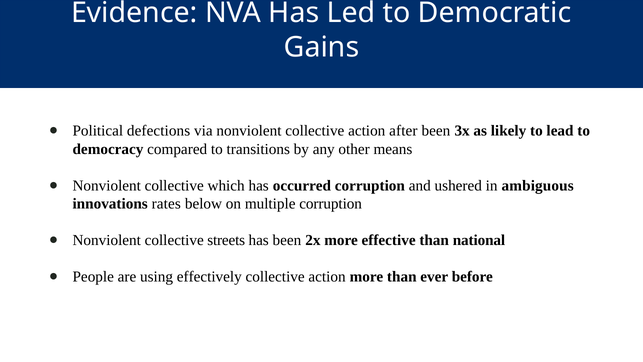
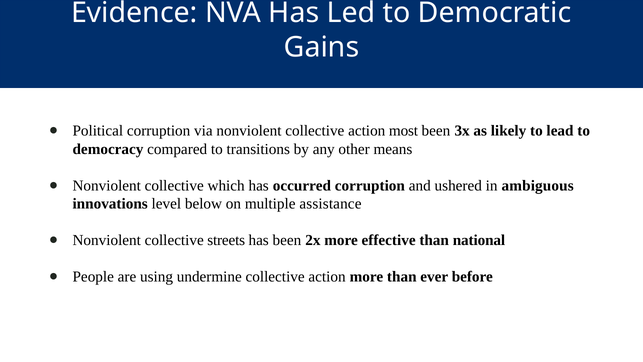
Political defections: defections -> corruption
after: after -> most
rates: rates -> level
multiple corruption: corruption -> assistance
effectively: effectively -> undermine
